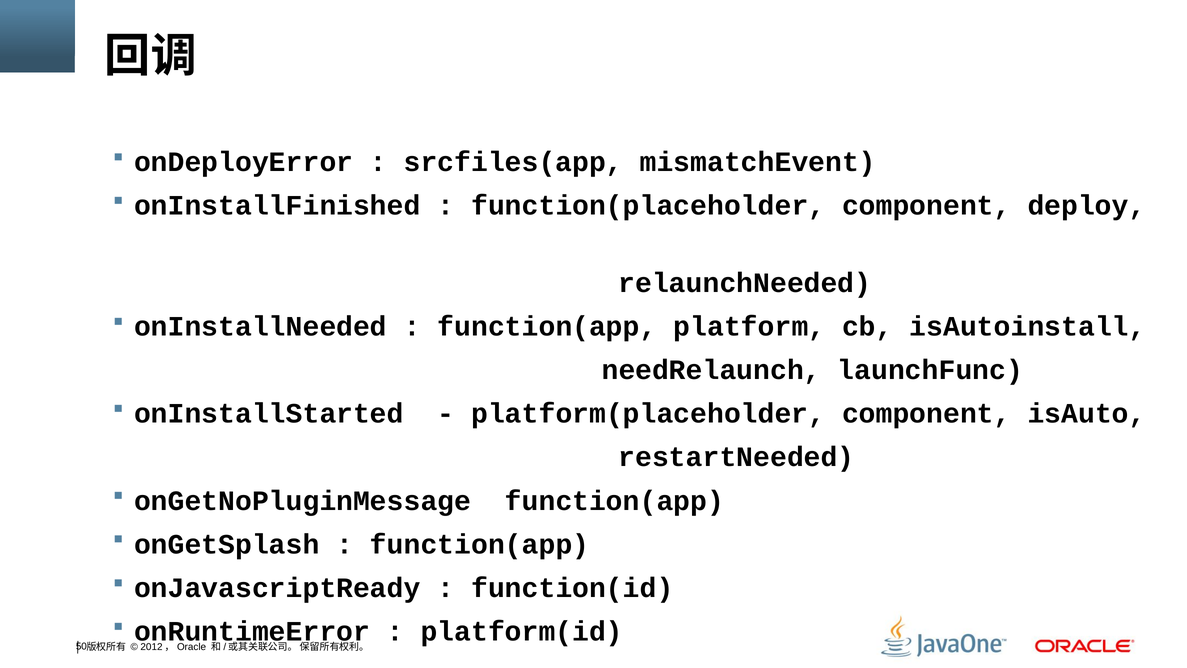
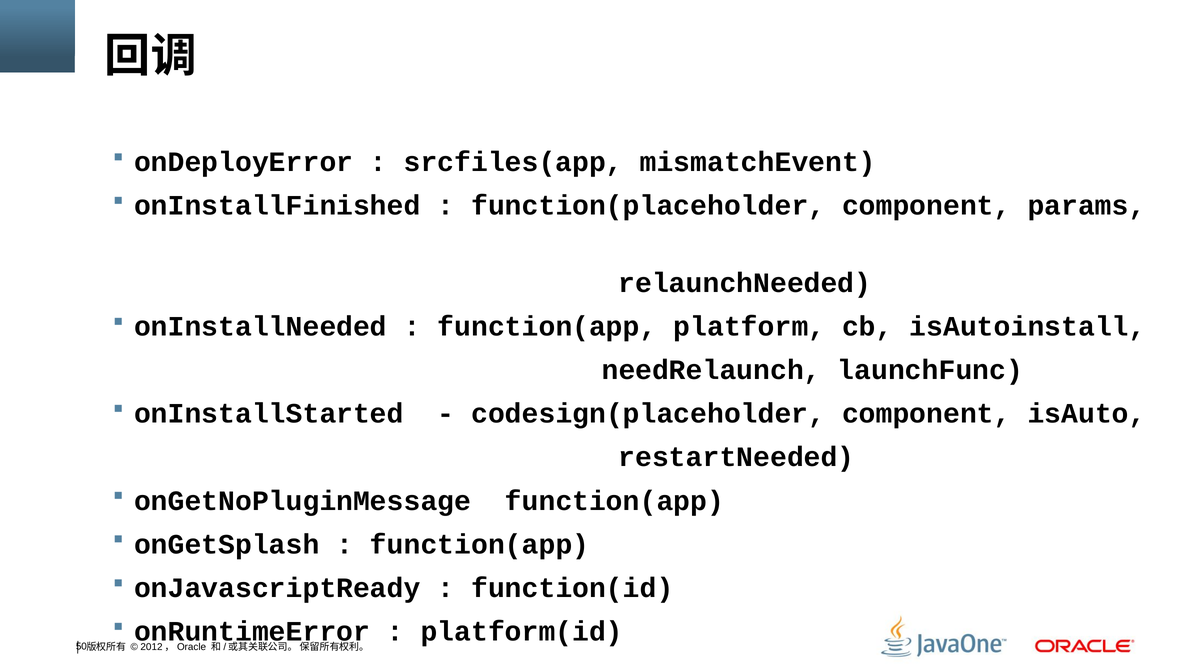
deploy: deploy -> params
platform(placeholder: platform(placeholder -> codesign(placeholder
